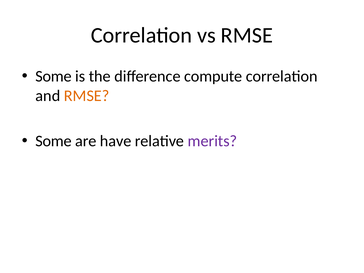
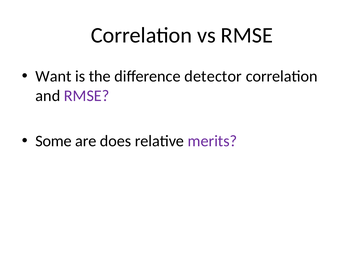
Some at (54, 76): Some -> Want
compute: compute -> detector
RMSE at (87, 96) colour: orange -> purple
have: have -> does
